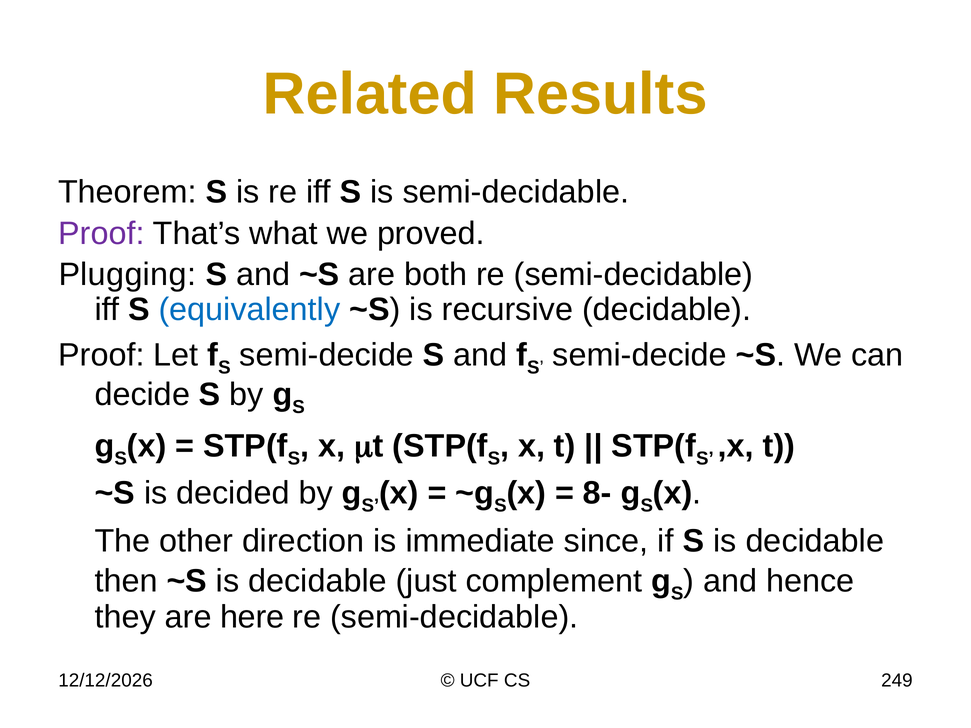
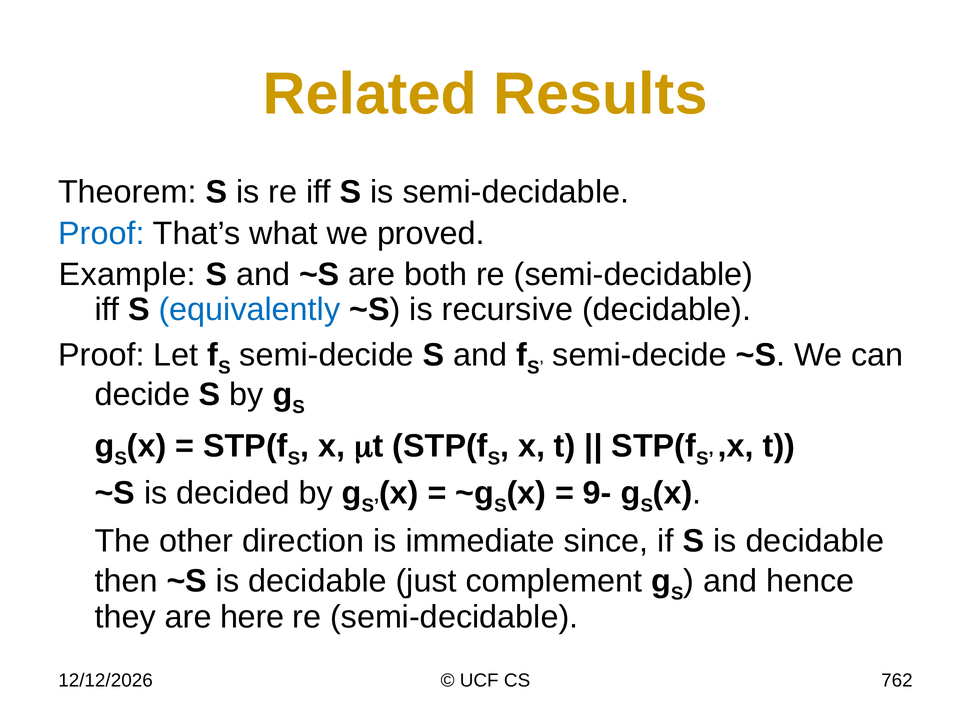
Proof at (101, 233) colour: purple -> blue
Plugging: Plugging -> Example
8-: 8- -> 9-
249: 249 -> 762
